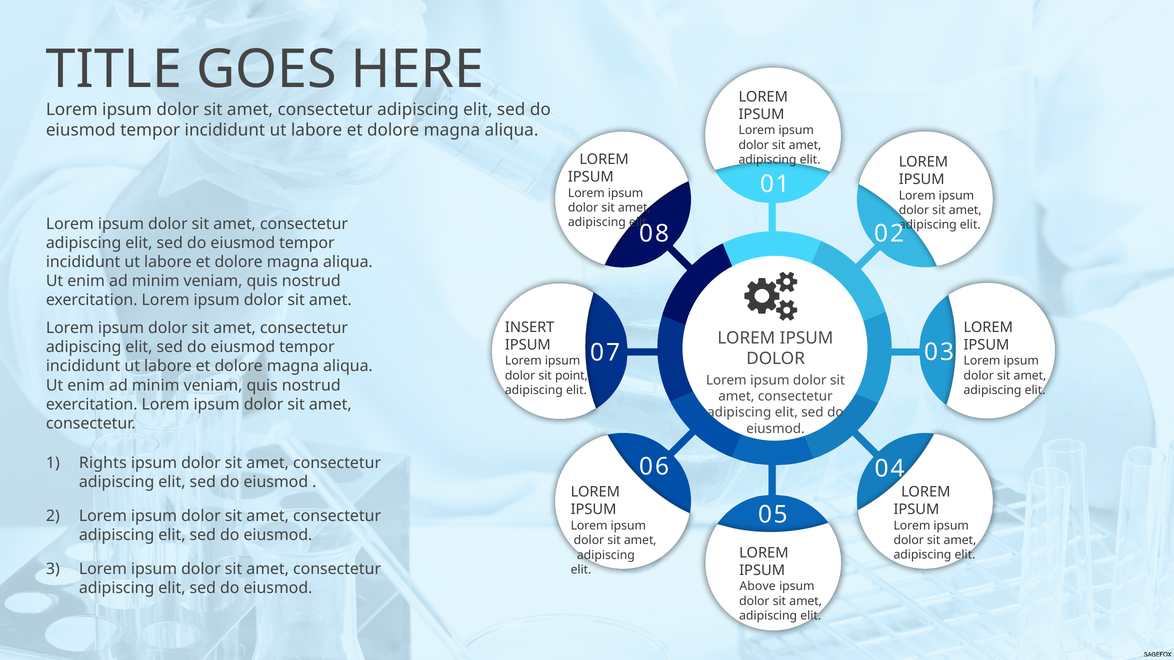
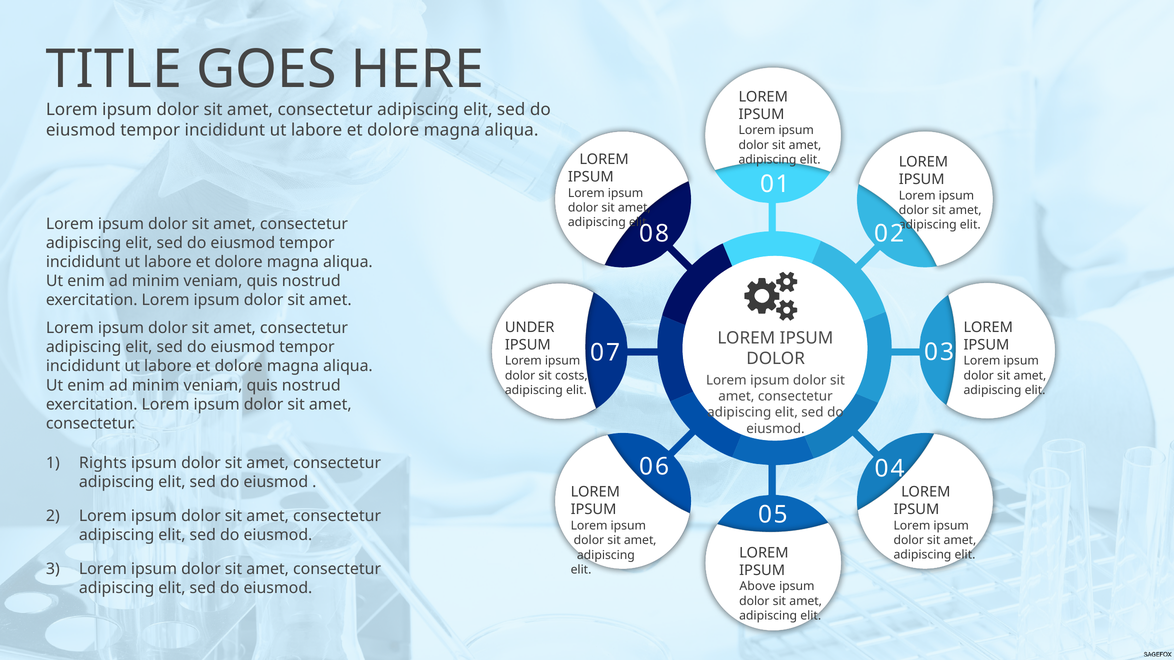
INSERT: INSERT -> UNDER
point: point -> costs
